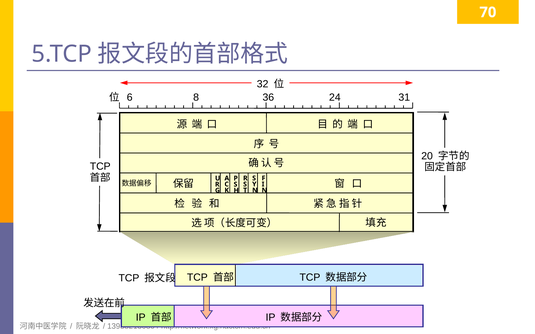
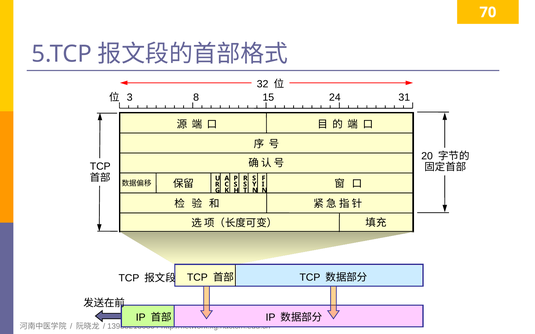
6: 6 -> 3
36: 36 -> 15
